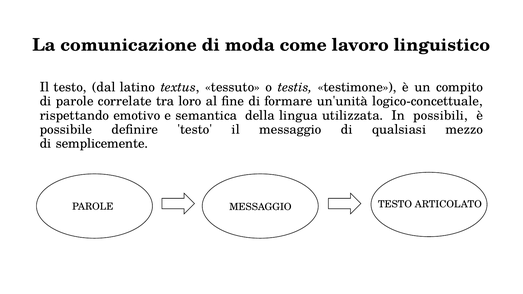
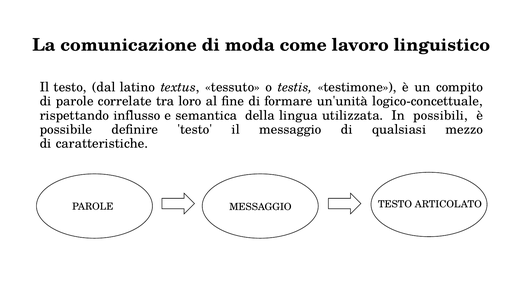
emotivo: emotivo -> influsso
semplicemente: semplicemente -> caratteristiche
